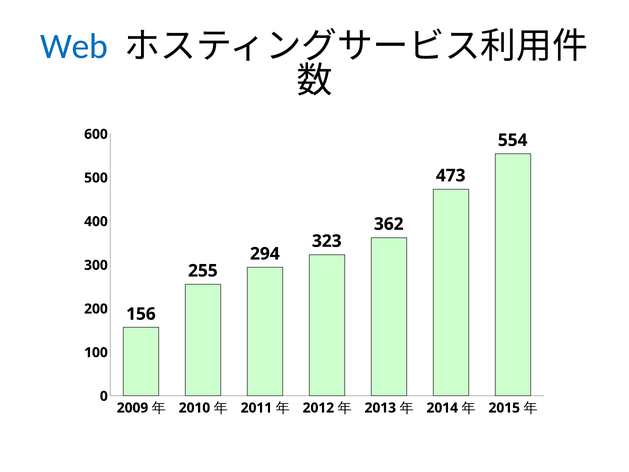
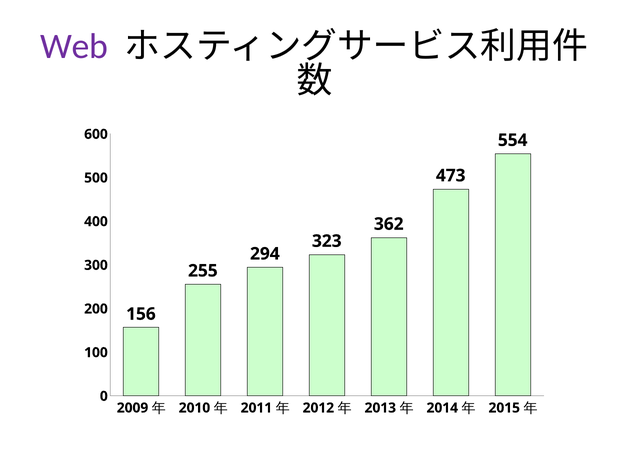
Web colour: blue -> purple
